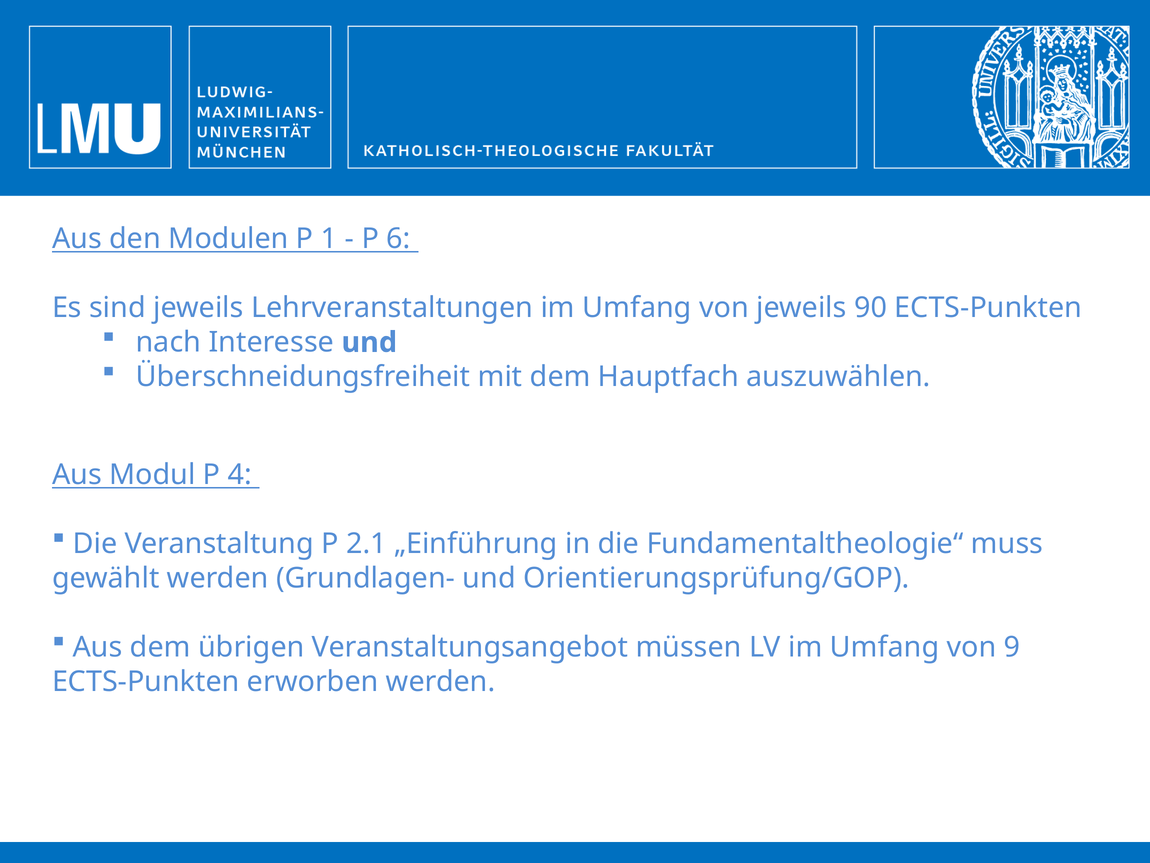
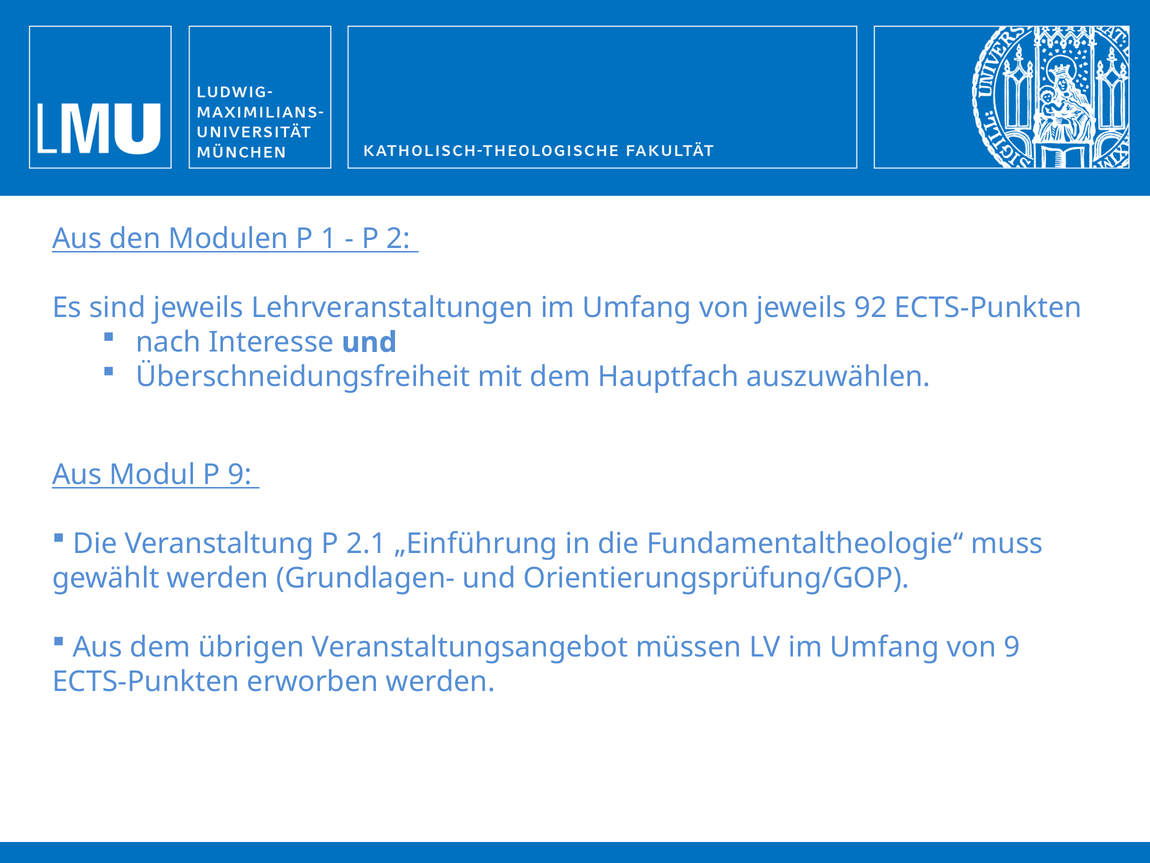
6: 6 -> 2
90: 90 -> 92
P 4: 4 -> 9
